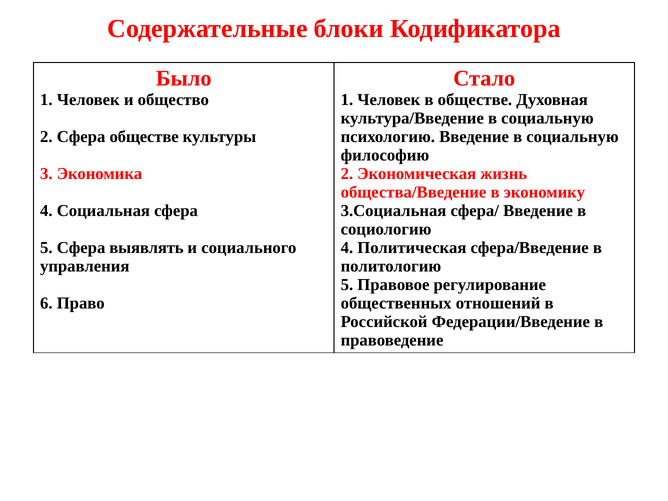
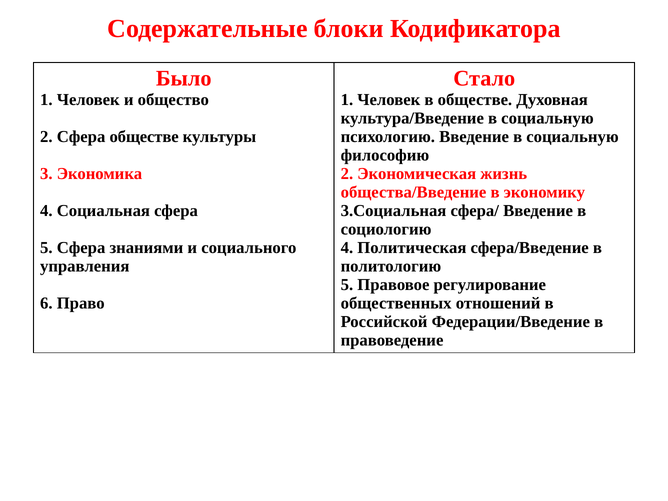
выявлять: выявлять -> знаниями
